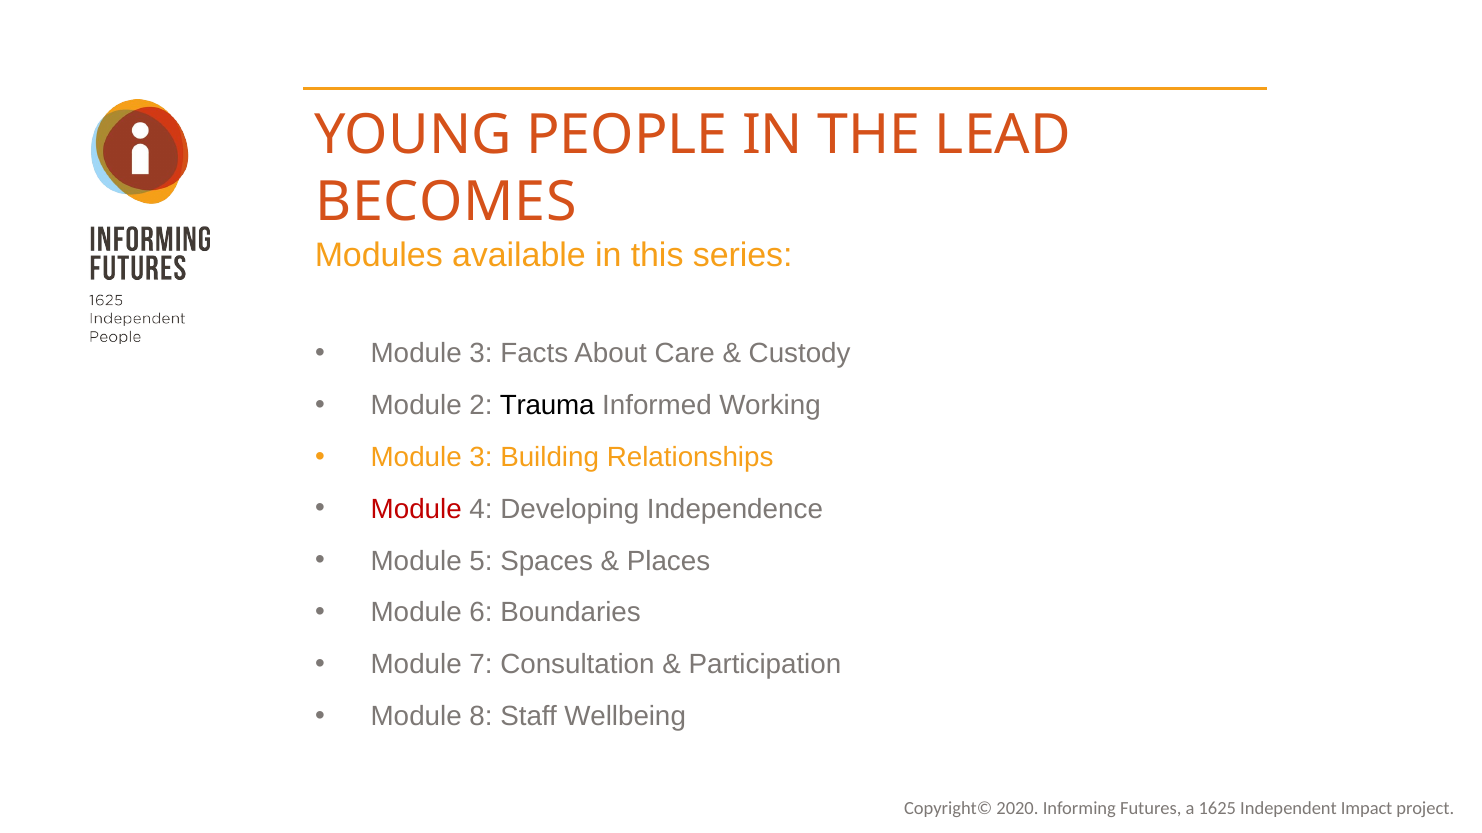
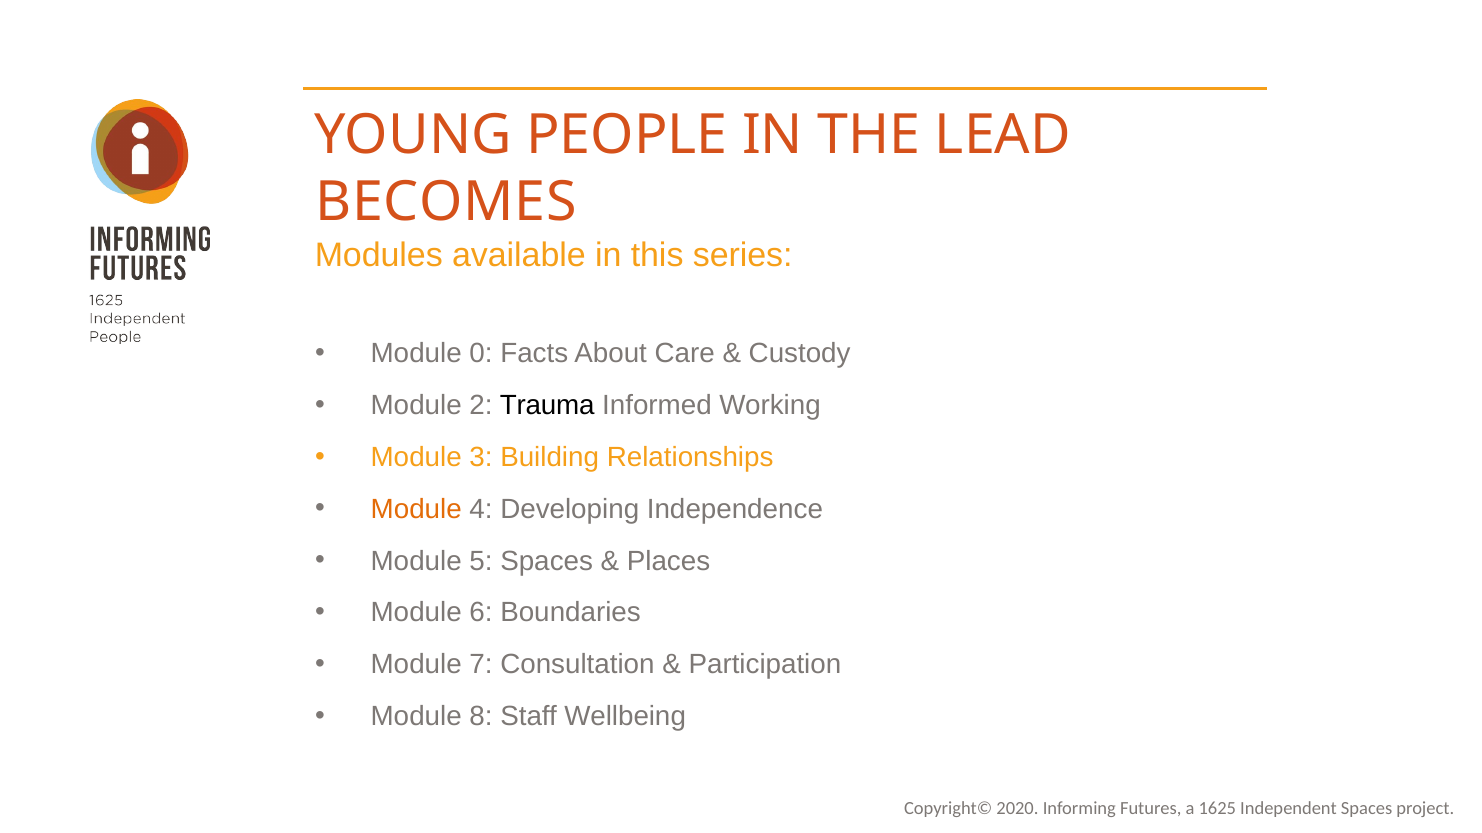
3 at (481, 354): 3 -> 0
Module at (416, 510) colour: red -> orange
Impact at (1367, 809): Impact -> Spaces
